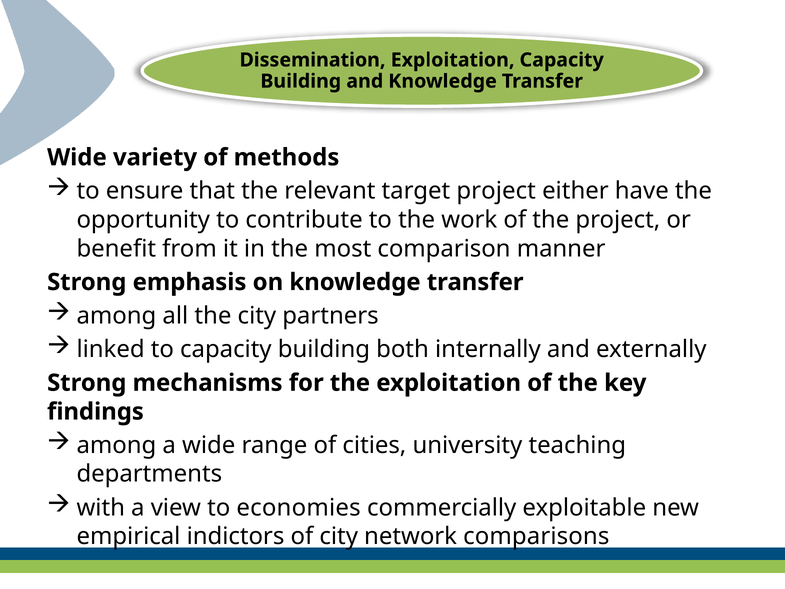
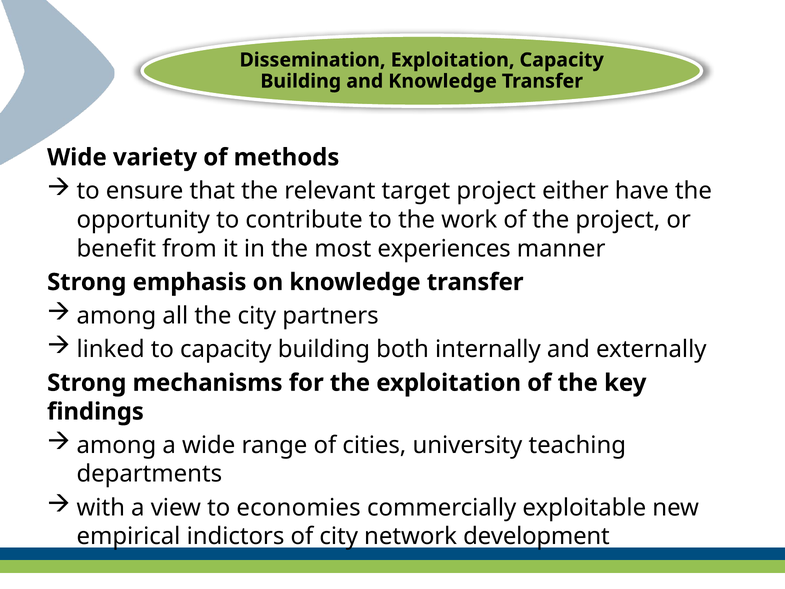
comparison: comparison -> experiences
comparisons: comparisons -> development
